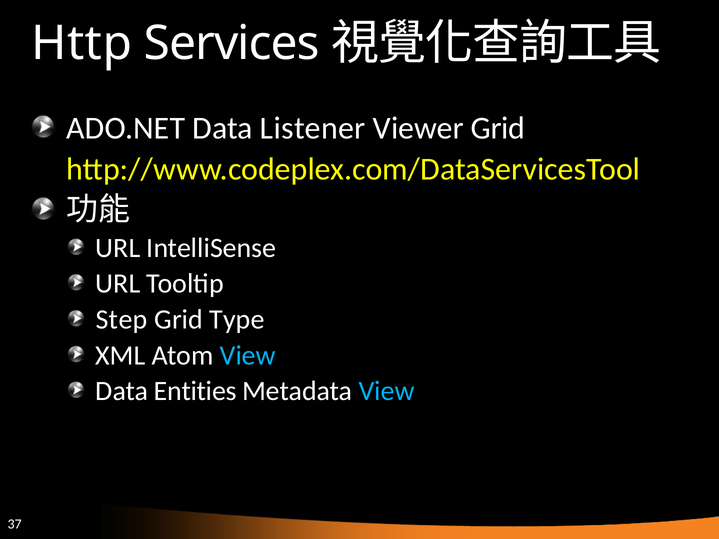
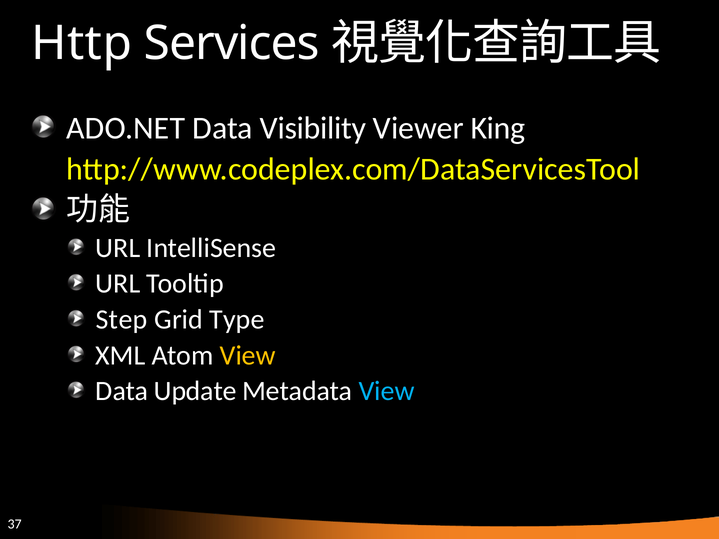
Listener: Listener -> Visibility
Viewer Grid: Grid -> King
View at (248, 355) colour: light blue -> yellow
Entities: Entities -> Update
